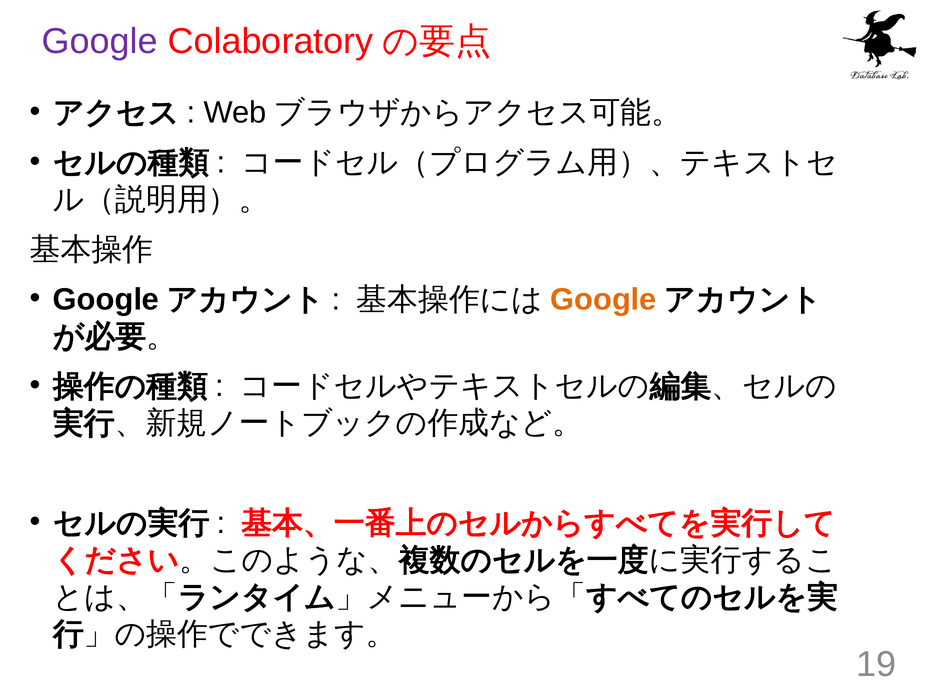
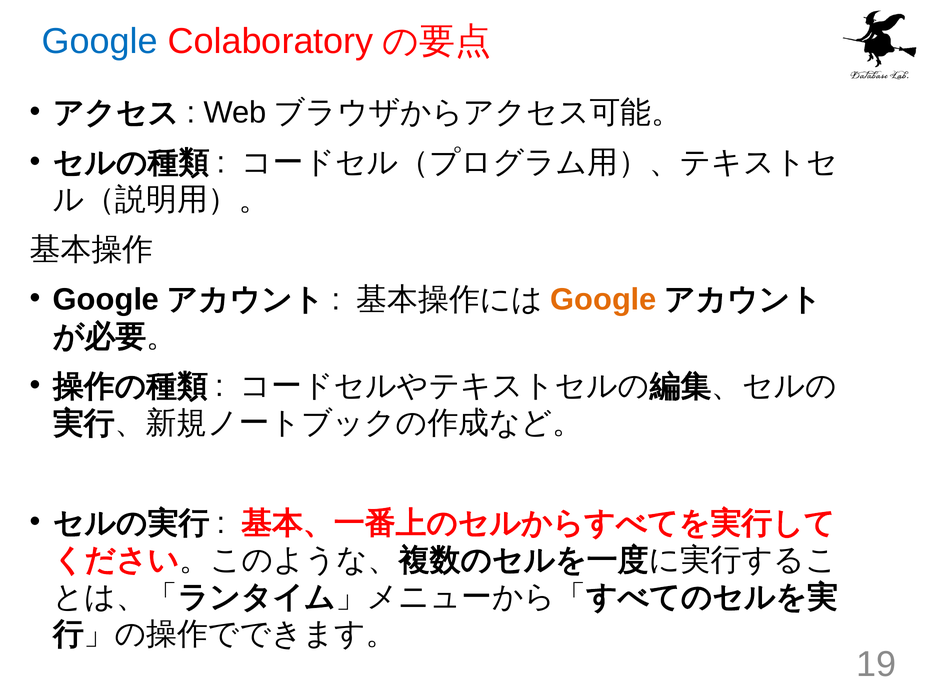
Google at (100, 42) colour: purple -> blue
